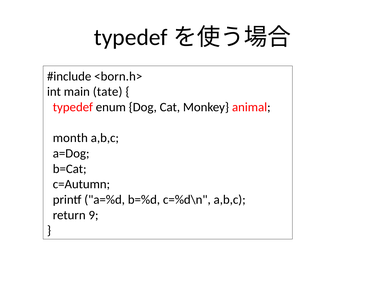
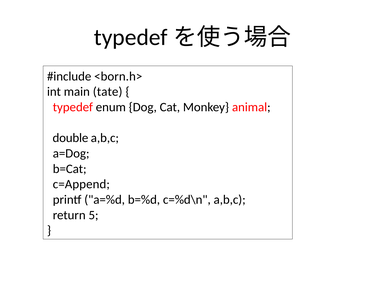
month: month -> double
c=Autumn: c=Autumn -> c=Append
9: 9 -> 5
